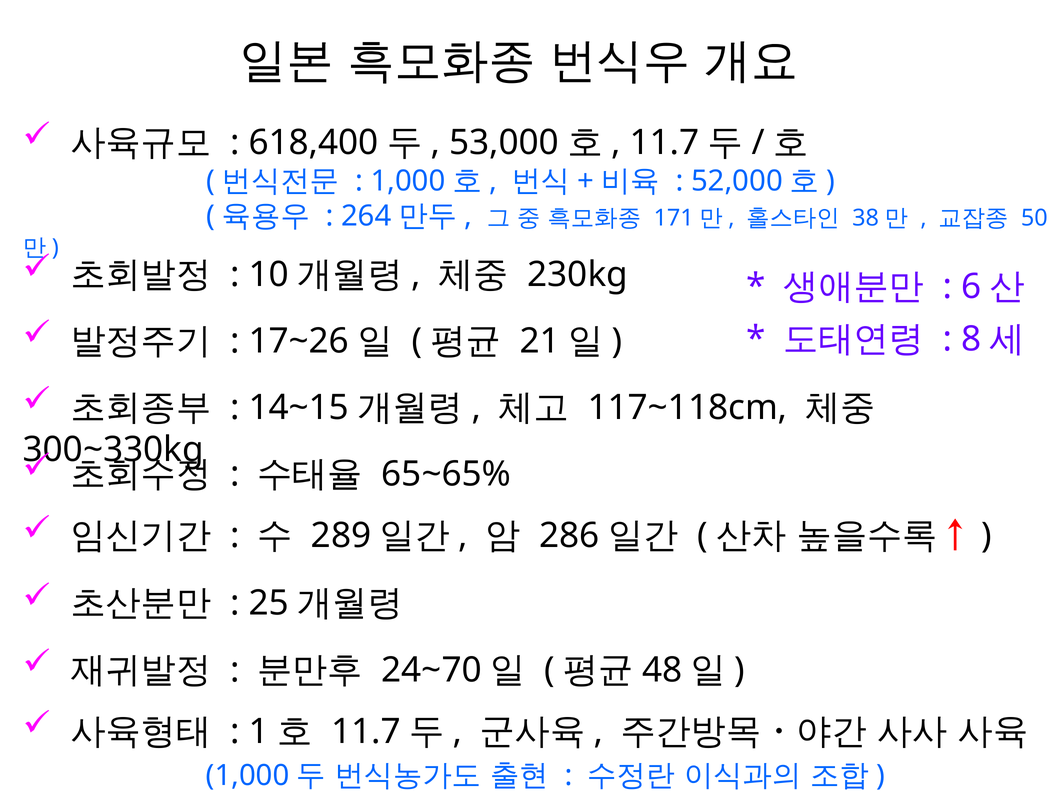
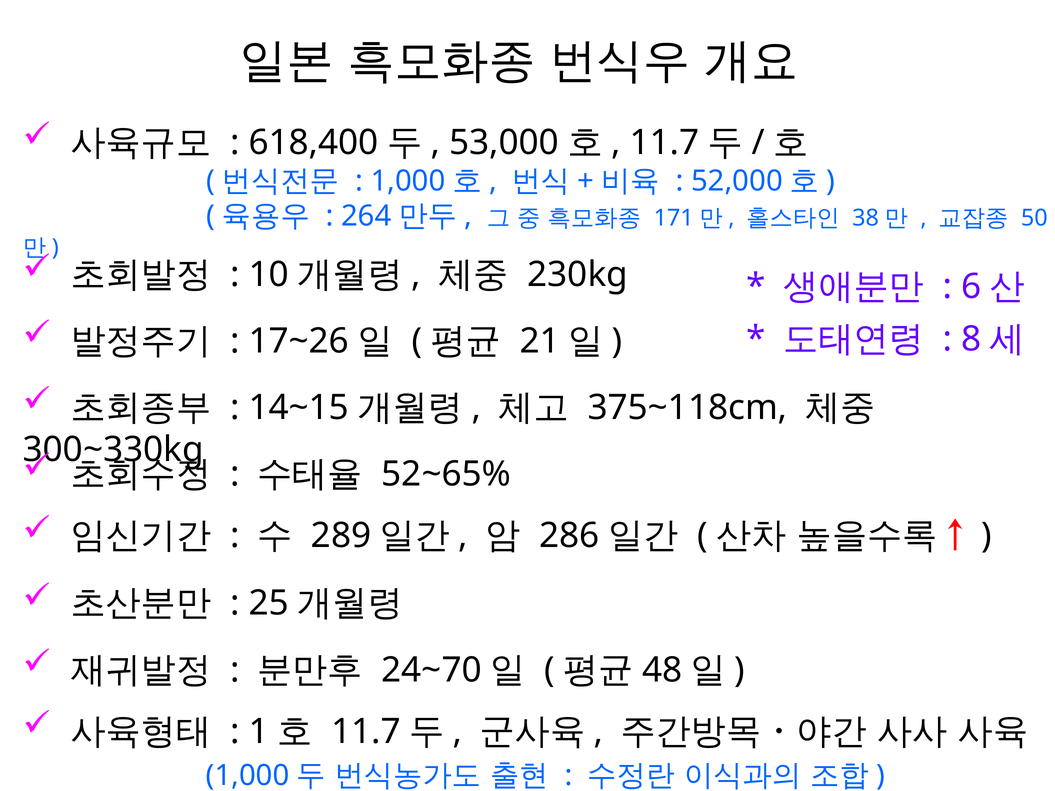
117~118cm: 117~118cm -> 375~118cm
65~65%: 65~65% -> 52~65%
